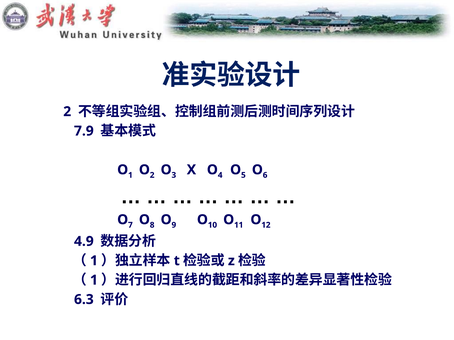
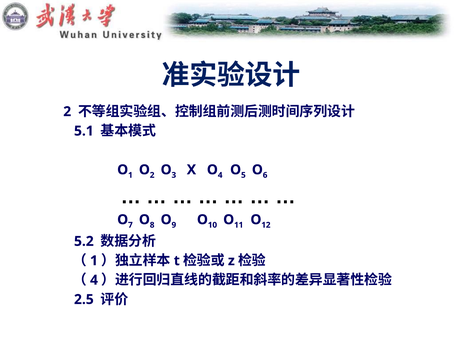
7.9: 7.9 -> 5.1
4.9: 4.9 -> 5.2
1 at (94, 280): 1 -> 4
6.3: 6.3 -> 2.5
